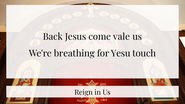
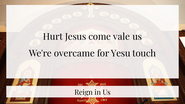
Back: Back -> Hurt
breathing: breathing -> overcame
